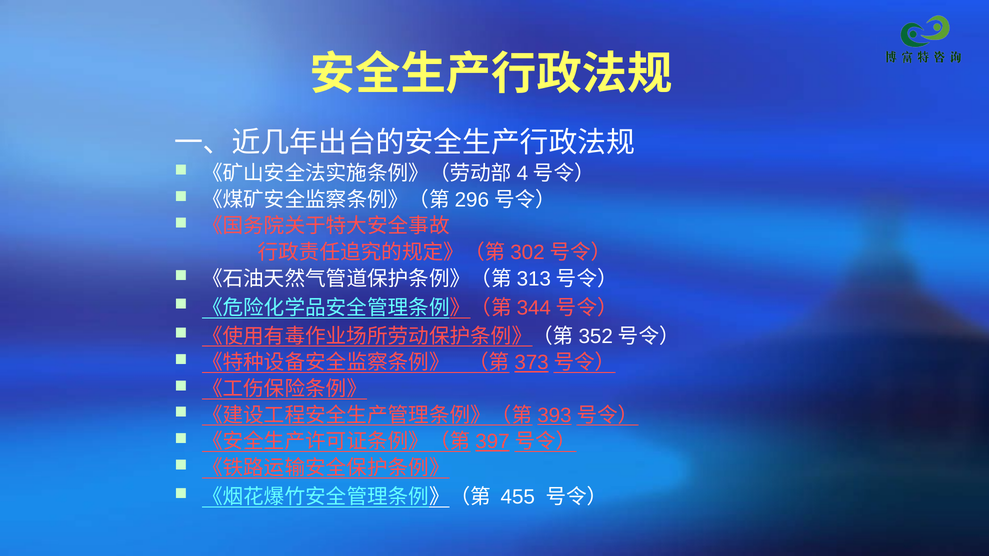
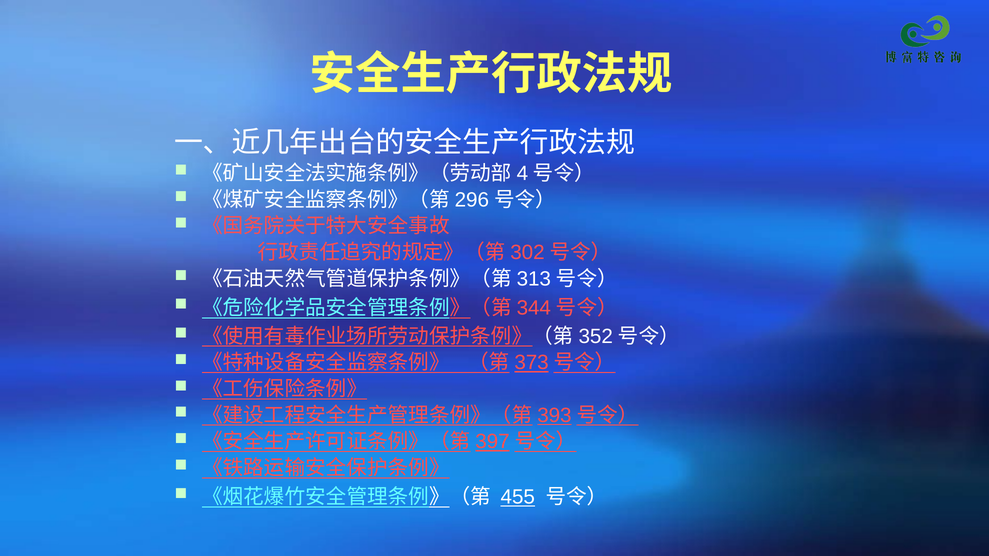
455 underline: none -> present
